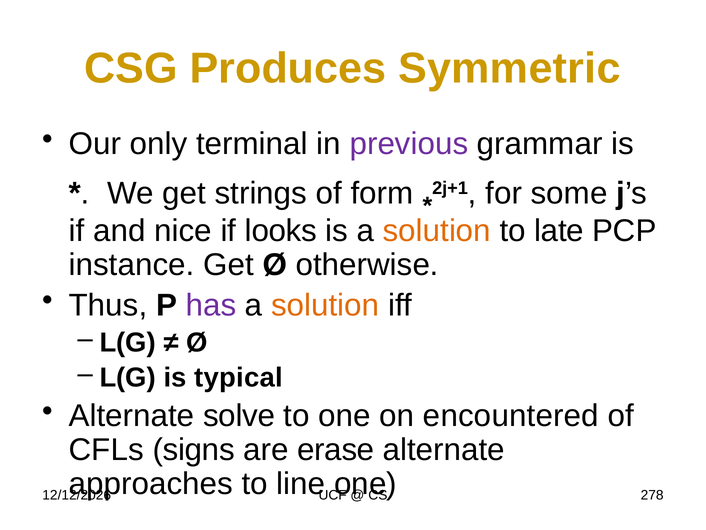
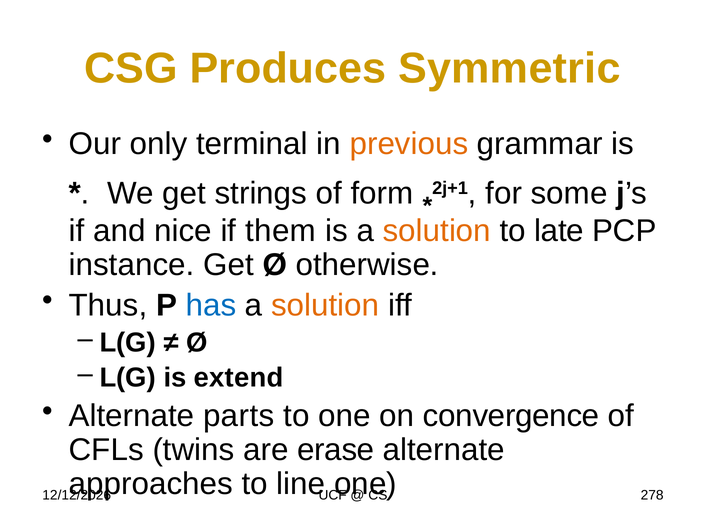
previous colour: purple -> orange
looks: looks -> them
has colour: purple -> blue
typical: typical -> extend
solve: solve -> parts
encountered: encountered -> convergence
signs: signs -> twins
